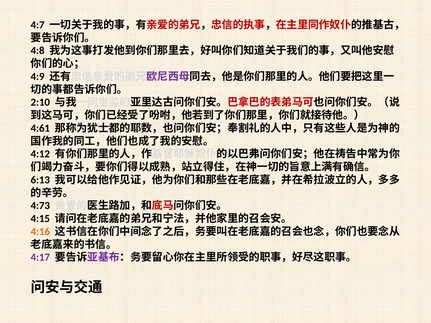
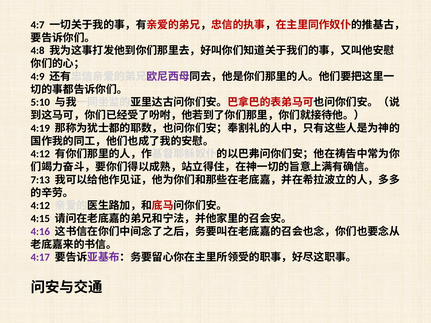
2:10: 2:10 -> 5:10
4:61: 4:61 -> 4:19
6:13: 6:13 -> 7:13
4:73 at (40, 206): 4:73 -> 4:12
4:16 colour: orange -> purple
